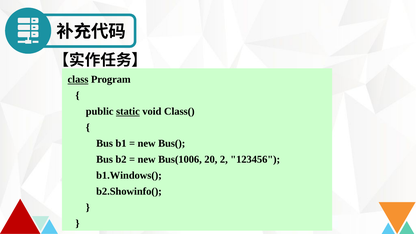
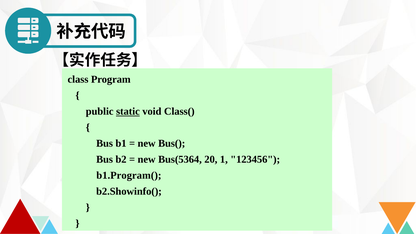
class underline: present -> none
Bus(1006: Bus(1006 -> Bus(5364
2: 2 -> 1
b1.Windows(: b1.Windows( -> b1.Program(
